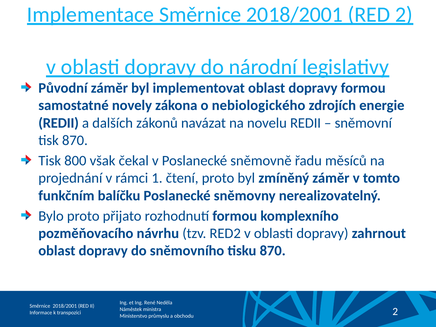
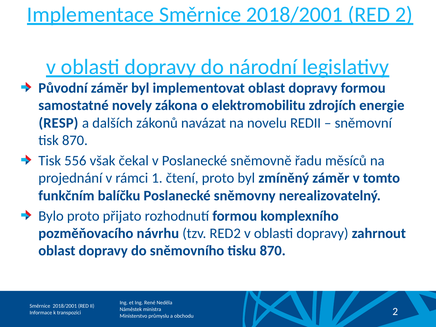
nebiologického: nebiologického -> elektromobilitu
REDII at (59, 123): REDII -> RESP
800: 800 -> 556
